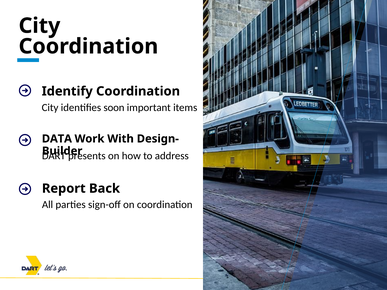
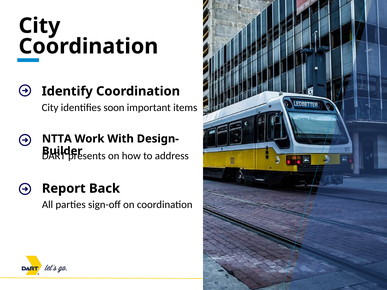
DATA: DATA -> NTTA
